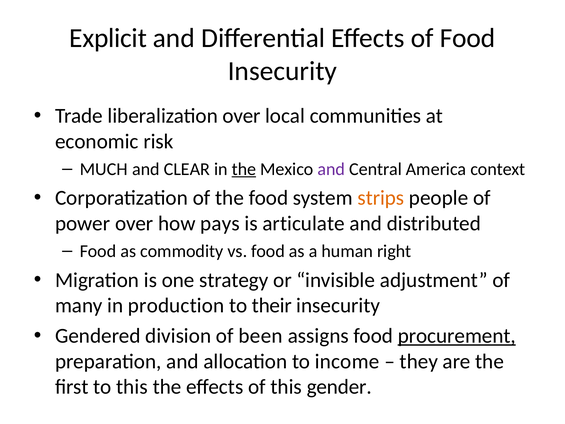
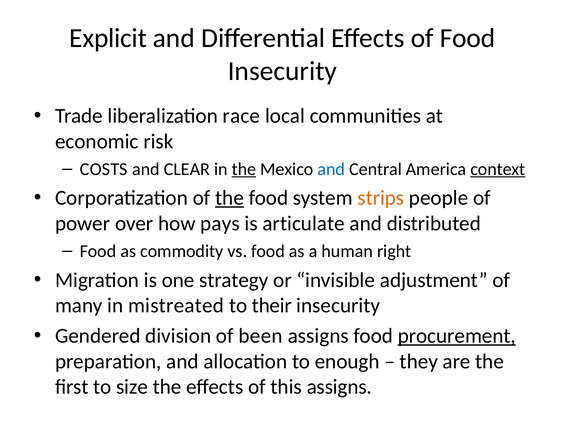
liberalization over: over -> race
MUCH: MUCH -> COSTS
and at (331, 169) colour: purple -> blue
context underline: none -> present
the at (230, 198) underline: none -> present
production: production -> mistreated
income: income -> enough
to this: this -> size
this gender: gender -> assigns
